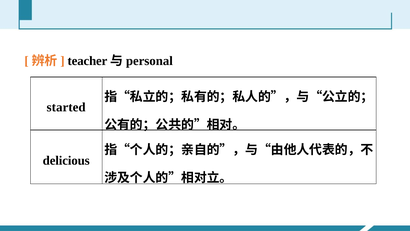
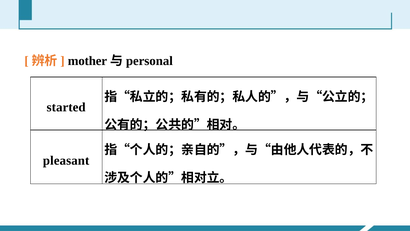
teacher: teacher -> mother
delicious: delicious -> pleasant
